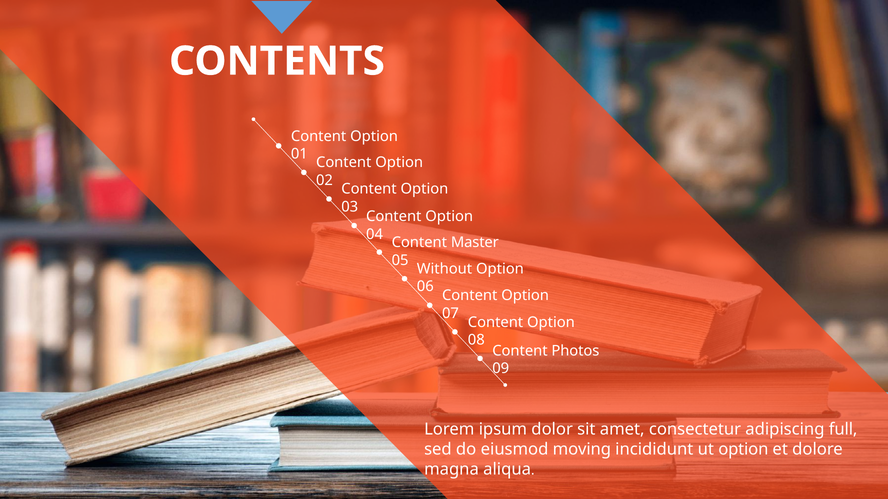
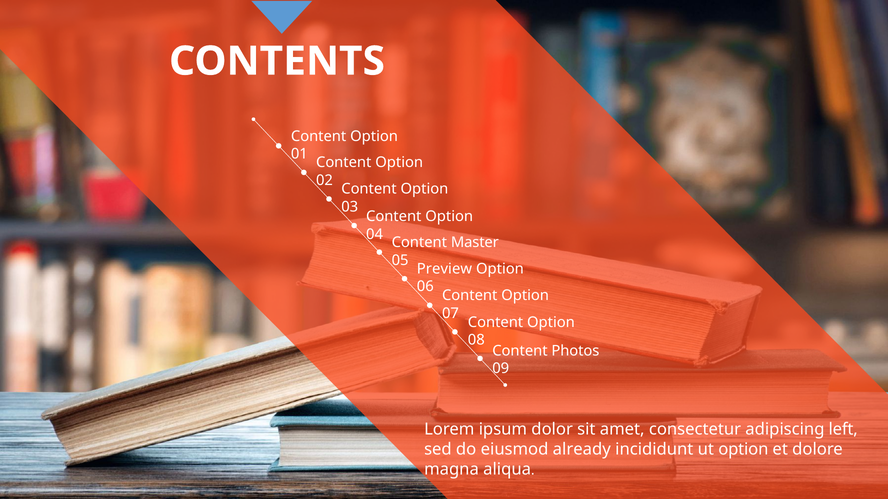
Without: Without -> Preview
full: full -> left
moving: moving -> already
